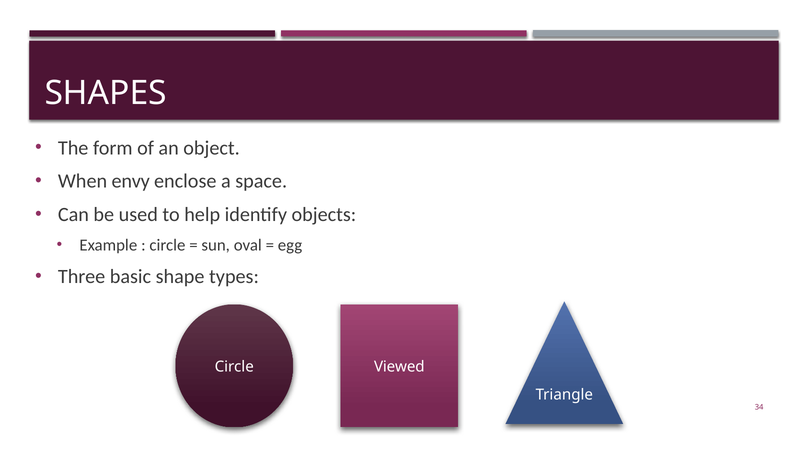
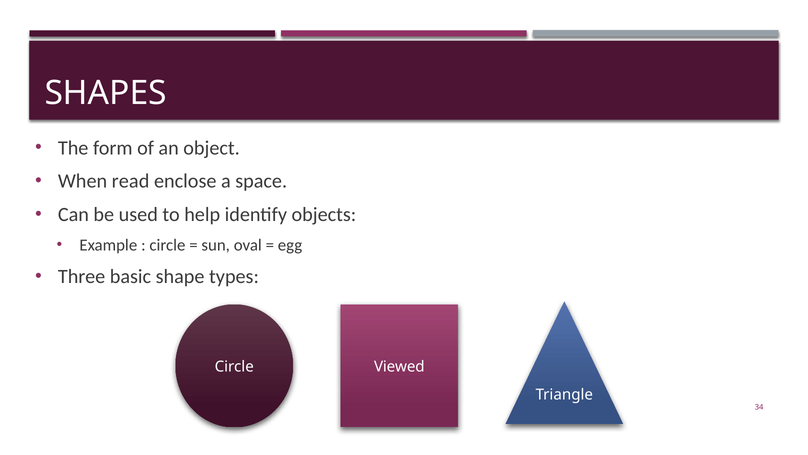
envy: envy -> read
